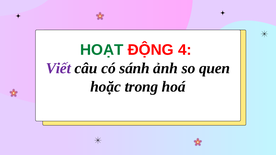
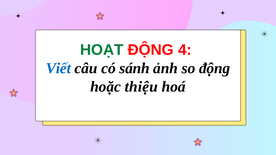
Viết colour: purple -> blue
so quen: quen -> động
trong: trong -> thiệu
